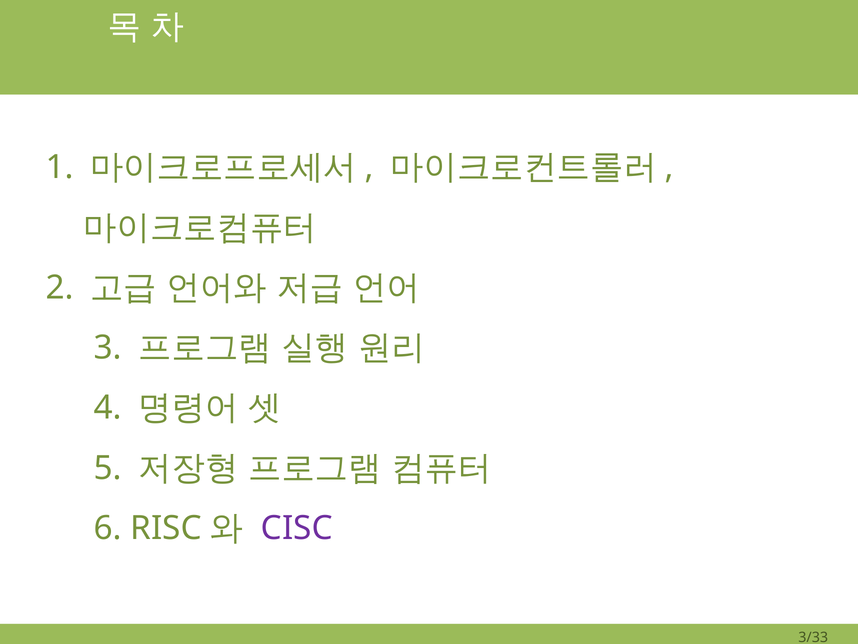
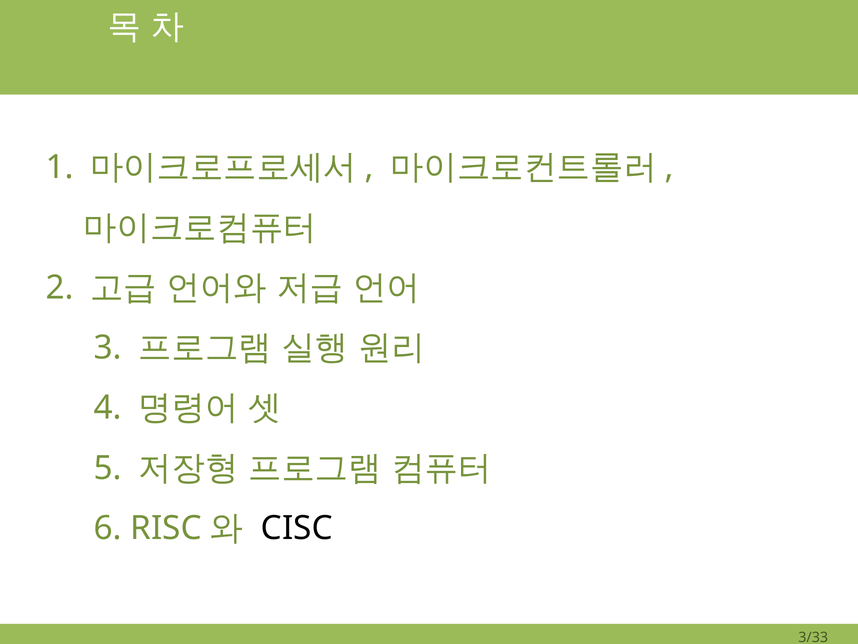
CISC colour: purple -> black
